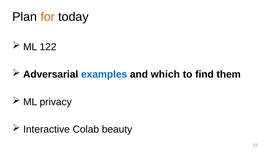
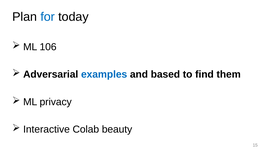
for colour: orange -> blue
122: 122 -> 106
which: which -> based
